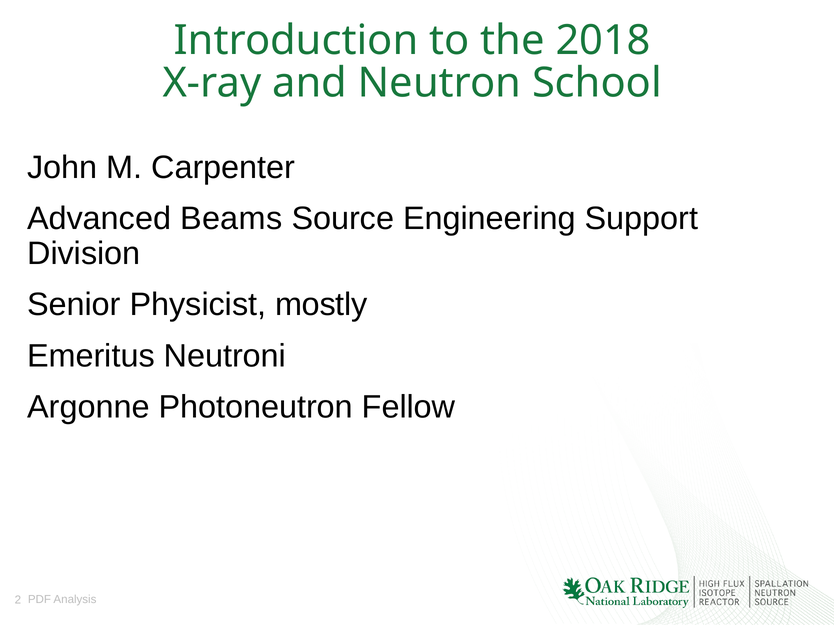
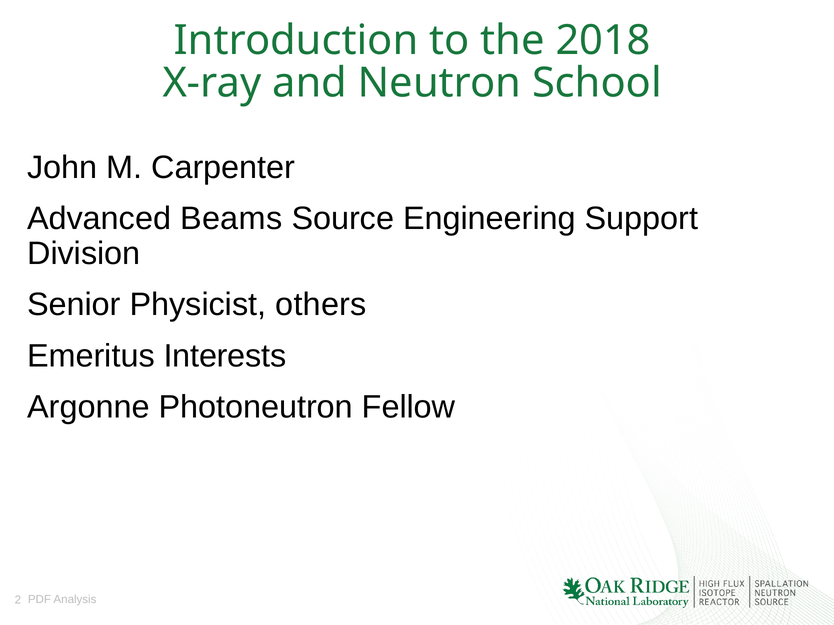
mostly: mostly -> others
Neutroni: Neutroni -> Interests
